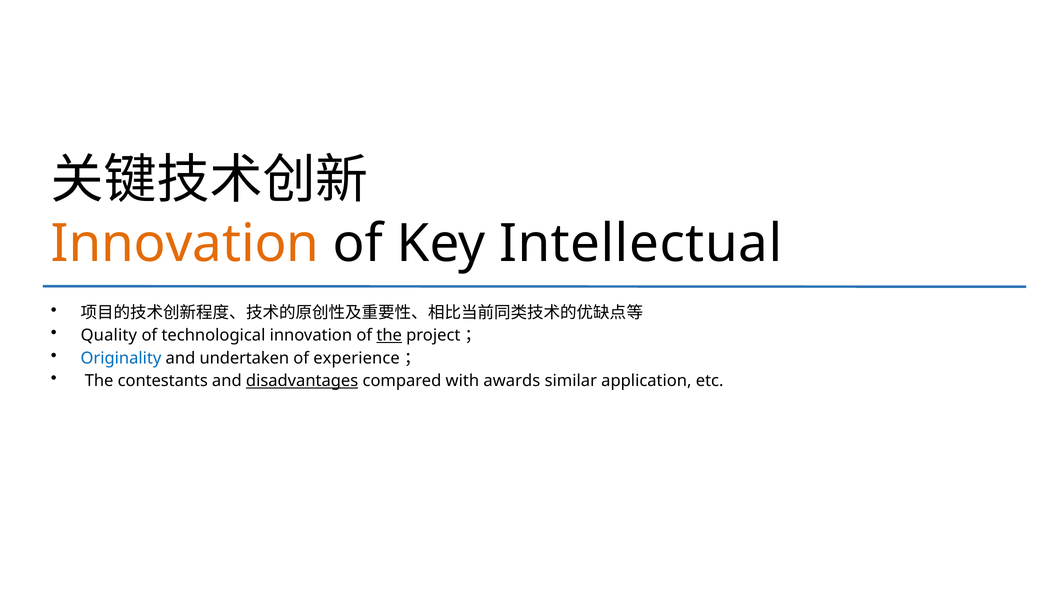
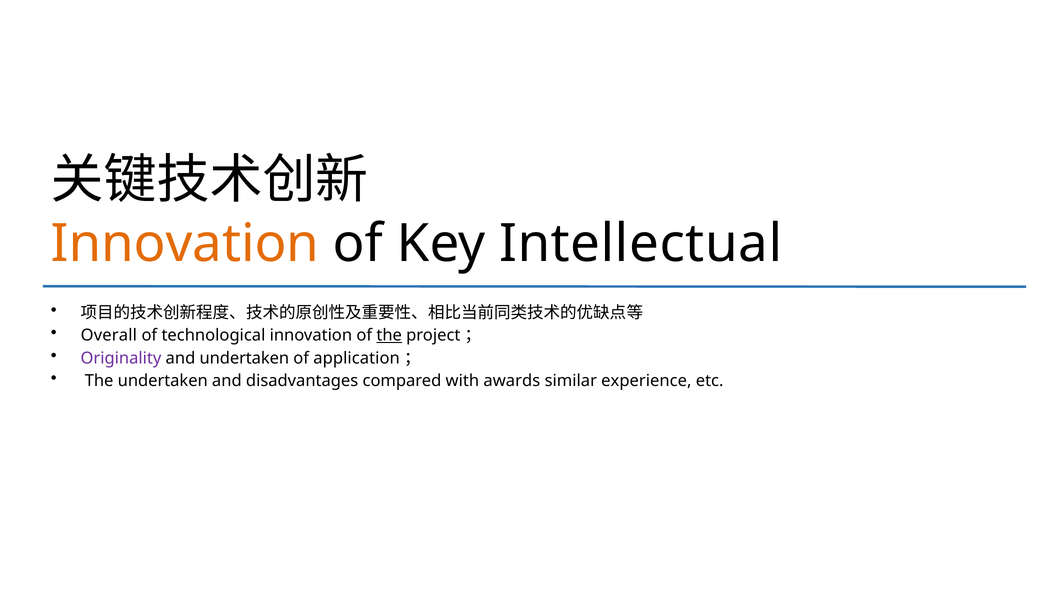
Quality: Quality -> Overall
Originality colour: blue -> purple
experience: experience -> application
The contestants: contestants -> undertaken
disadvantages underline: present -> none
application: application -> experience
